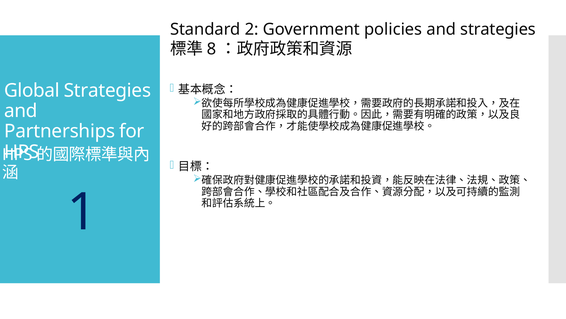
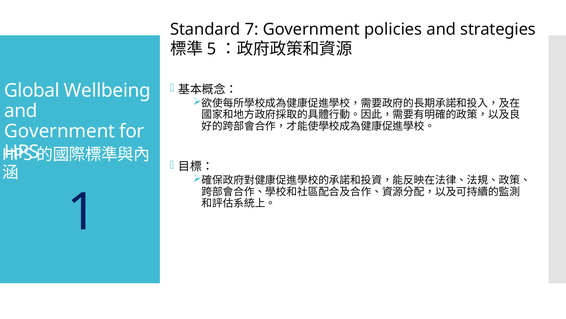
2: 2 -> 7
8: 8 -> 5
Global Strategies: Strategies -> Wellbeing
Partnerships at (60, 131): Partnerships -> Government
